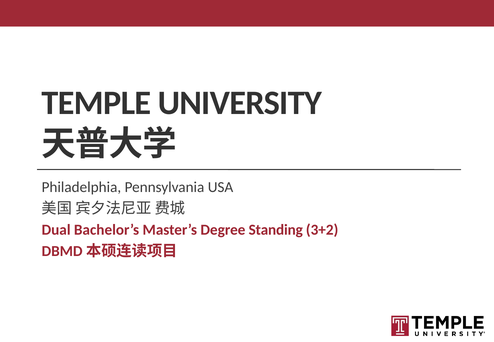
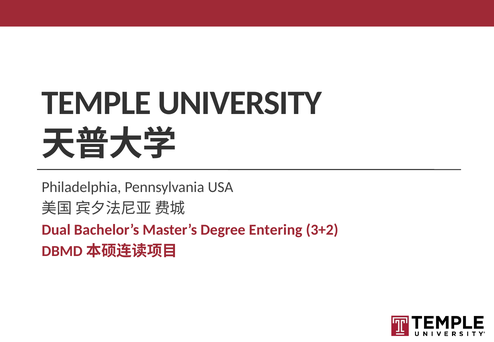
Standing: Standing -> Entering
